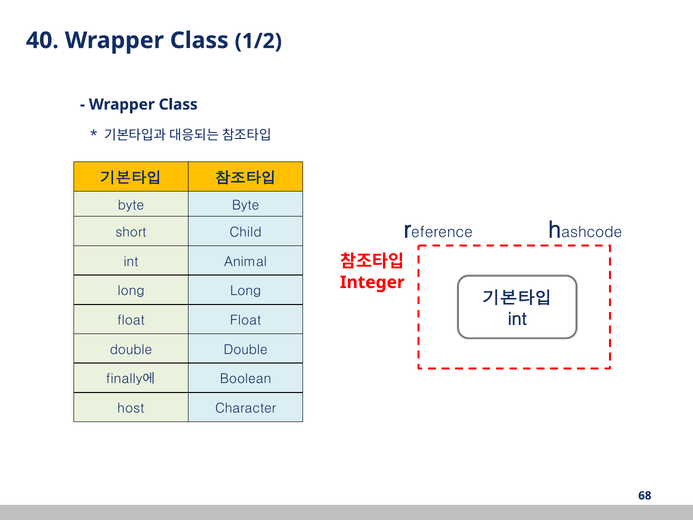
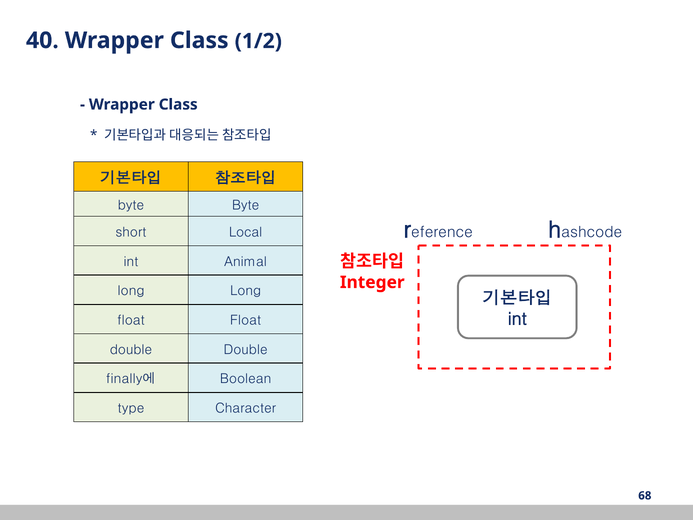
Child: Child -> Local
host: host -> type
